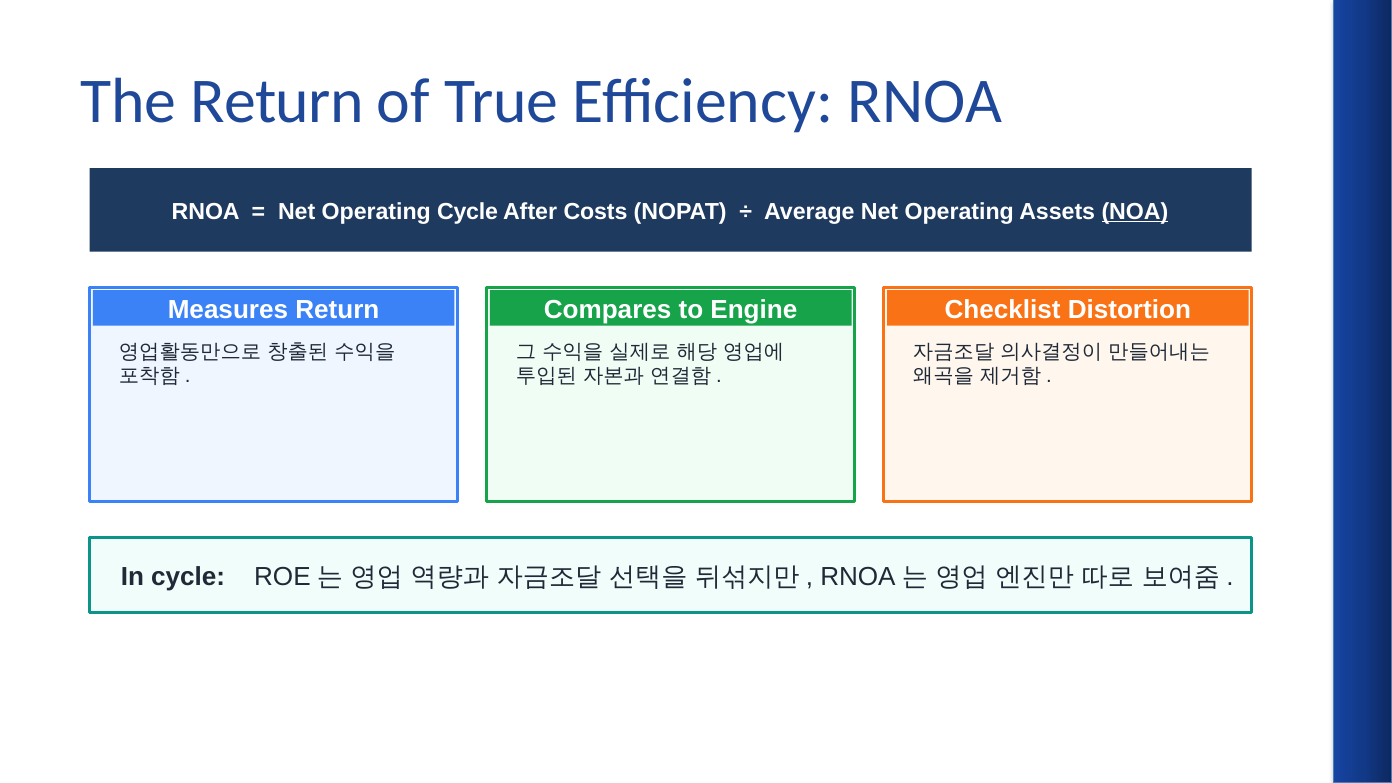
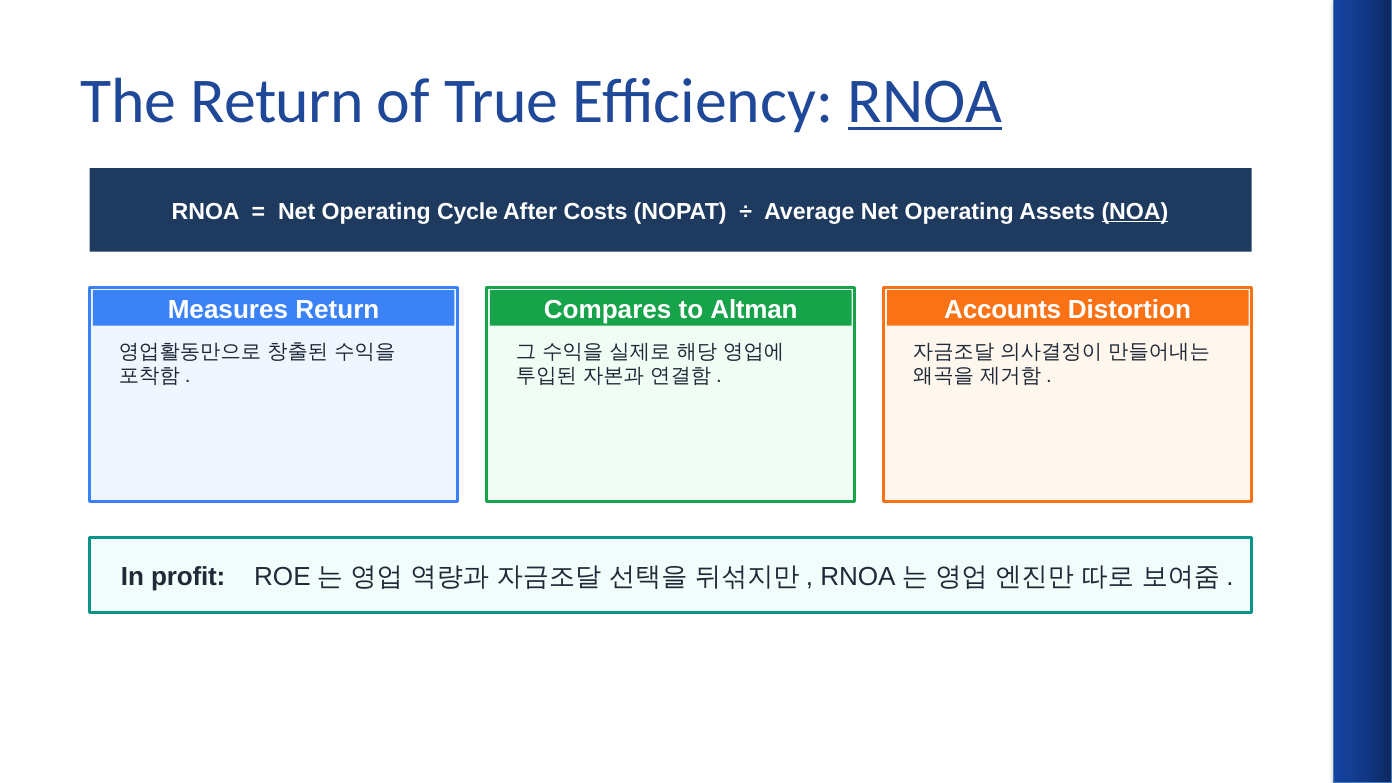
RNOA at (925, 101) underline: none -> present
Engine: Engine -> Altman
Checklist: Checklist -> Accounts
In cycle: cycle -> profit
